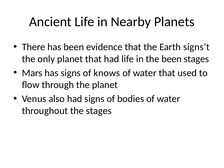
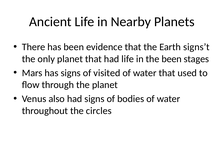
knows: knows -> visited
the stages: stages -> circles
